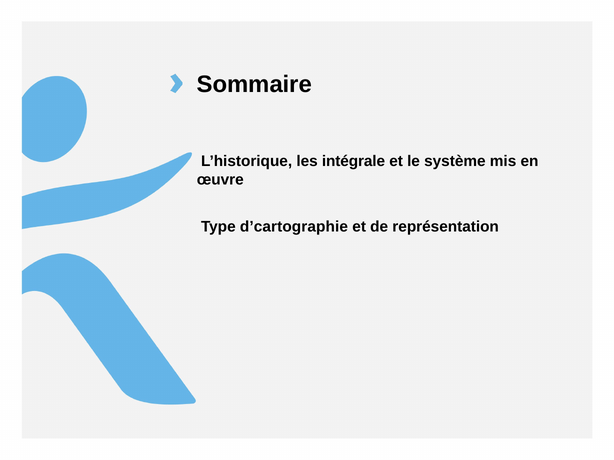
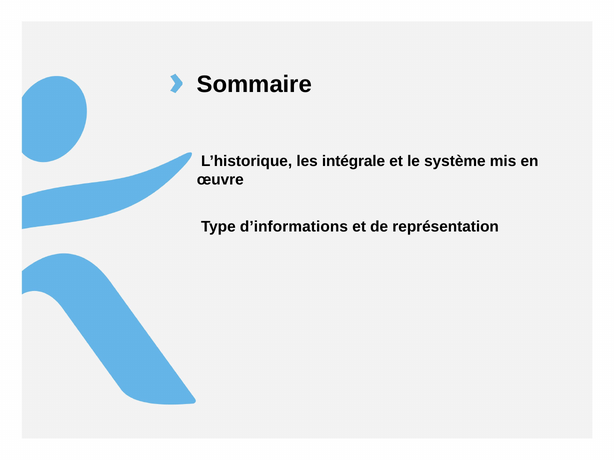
d’cartographie: d’cartographie -> d’informations
